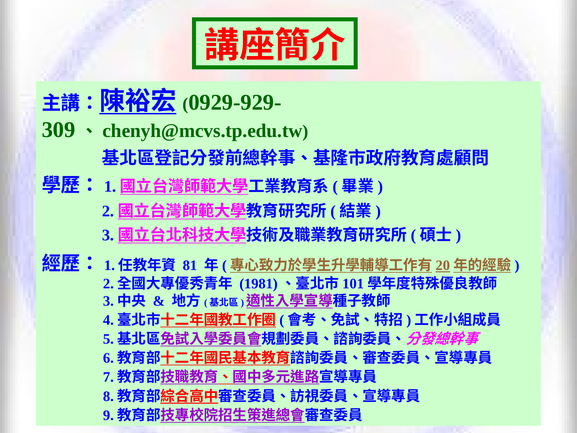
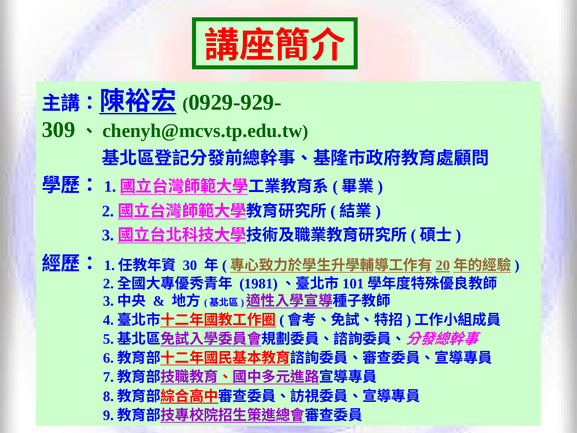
81: 81 -> 30
